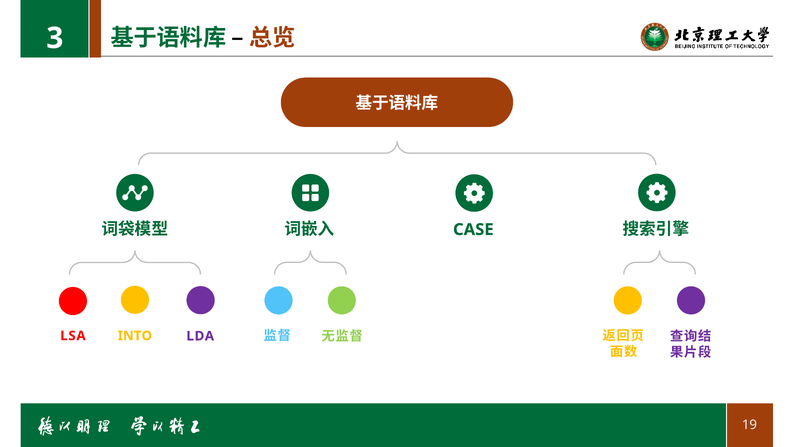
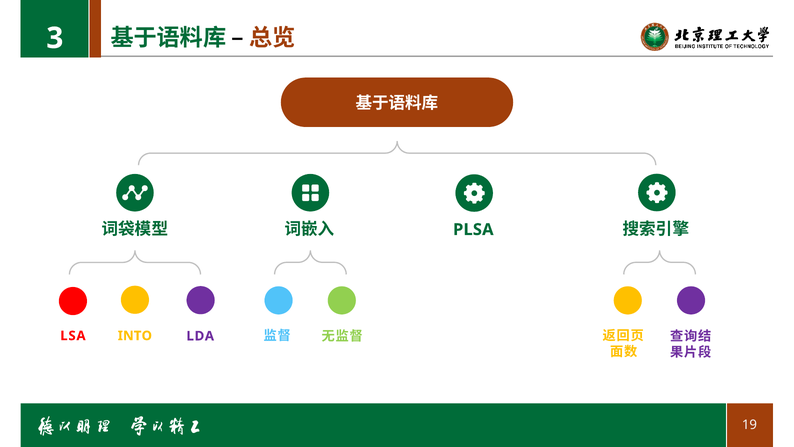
CASE: CASE -> PLSA
